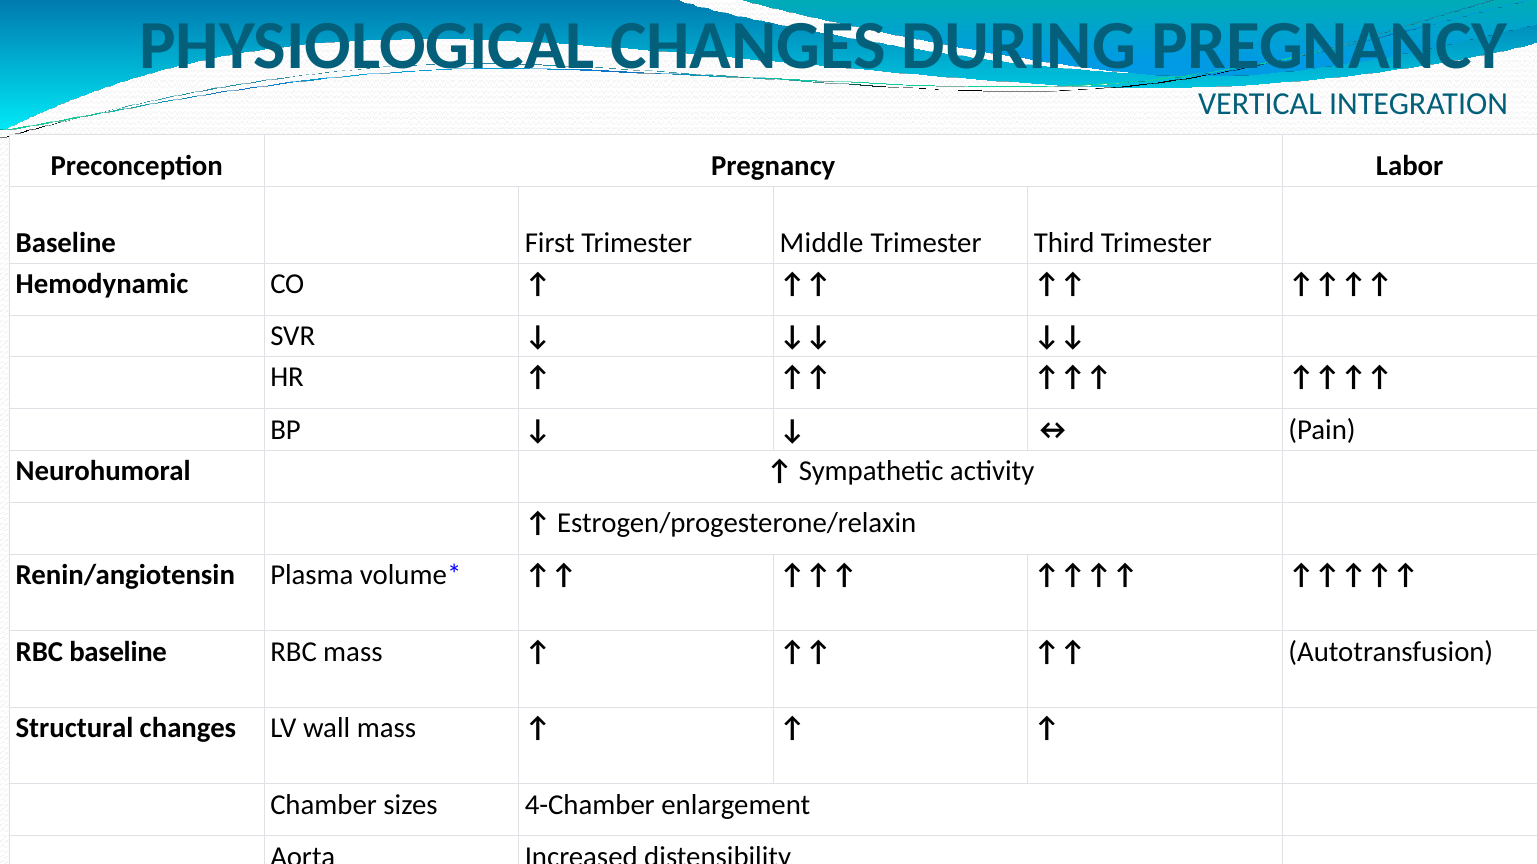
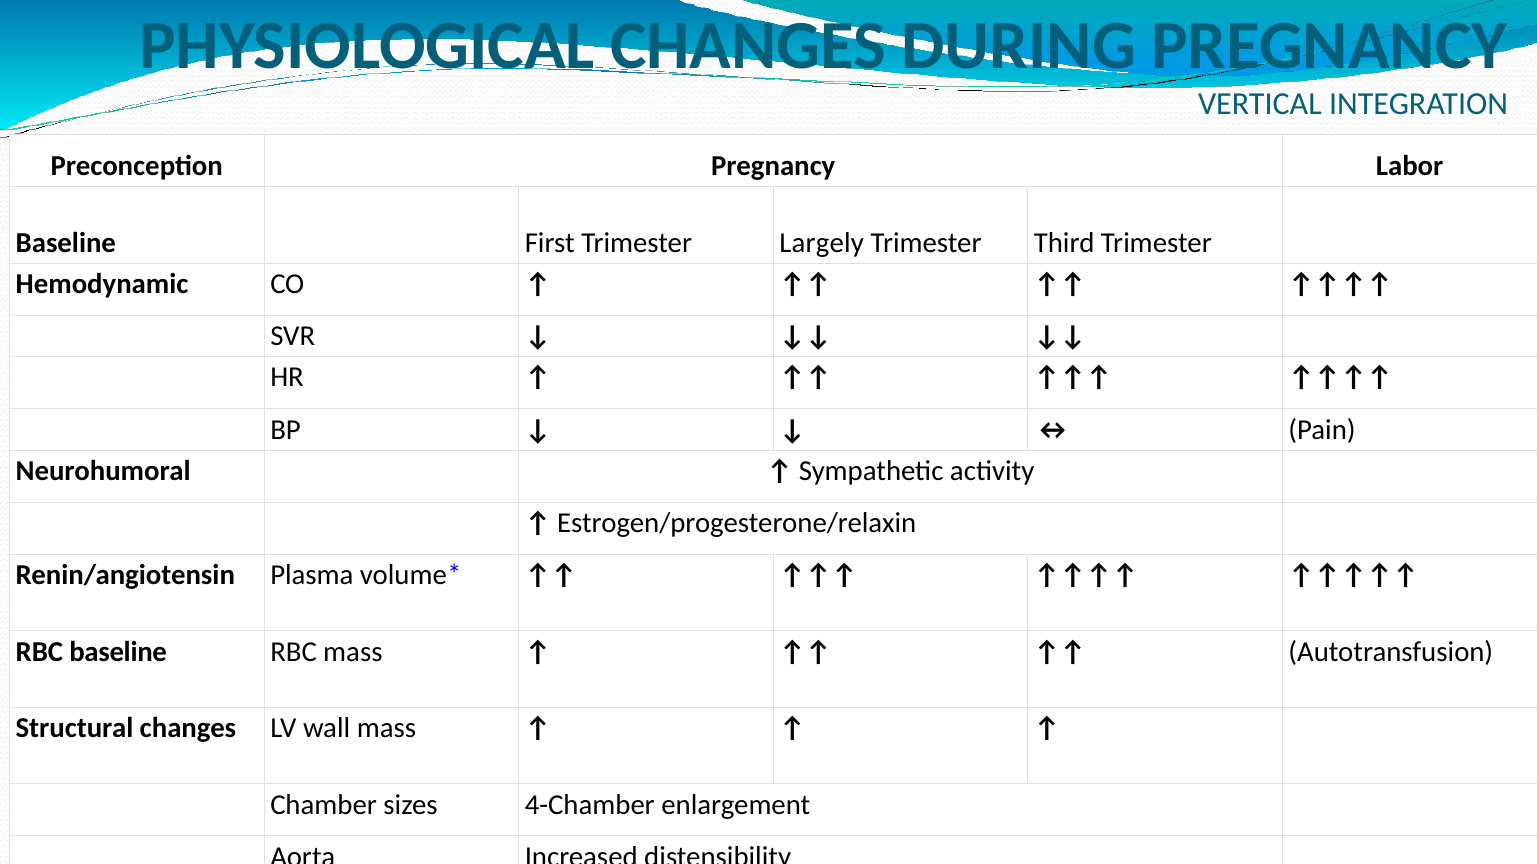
Middle: Middle -> Largely
